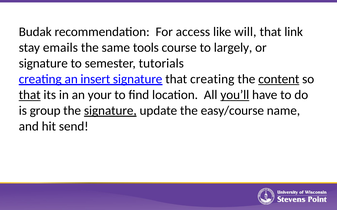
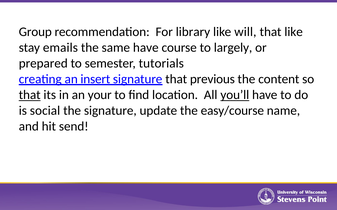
Budak: Budak -> Group
access: access -> library
that link: link -> like
same tools: tools -> have
signature at (43, 63): signature -> prepared
that creating: creating -> previous
content underline: present -> none
group: group -> social
signature at (110, 111) underline: present -> none
